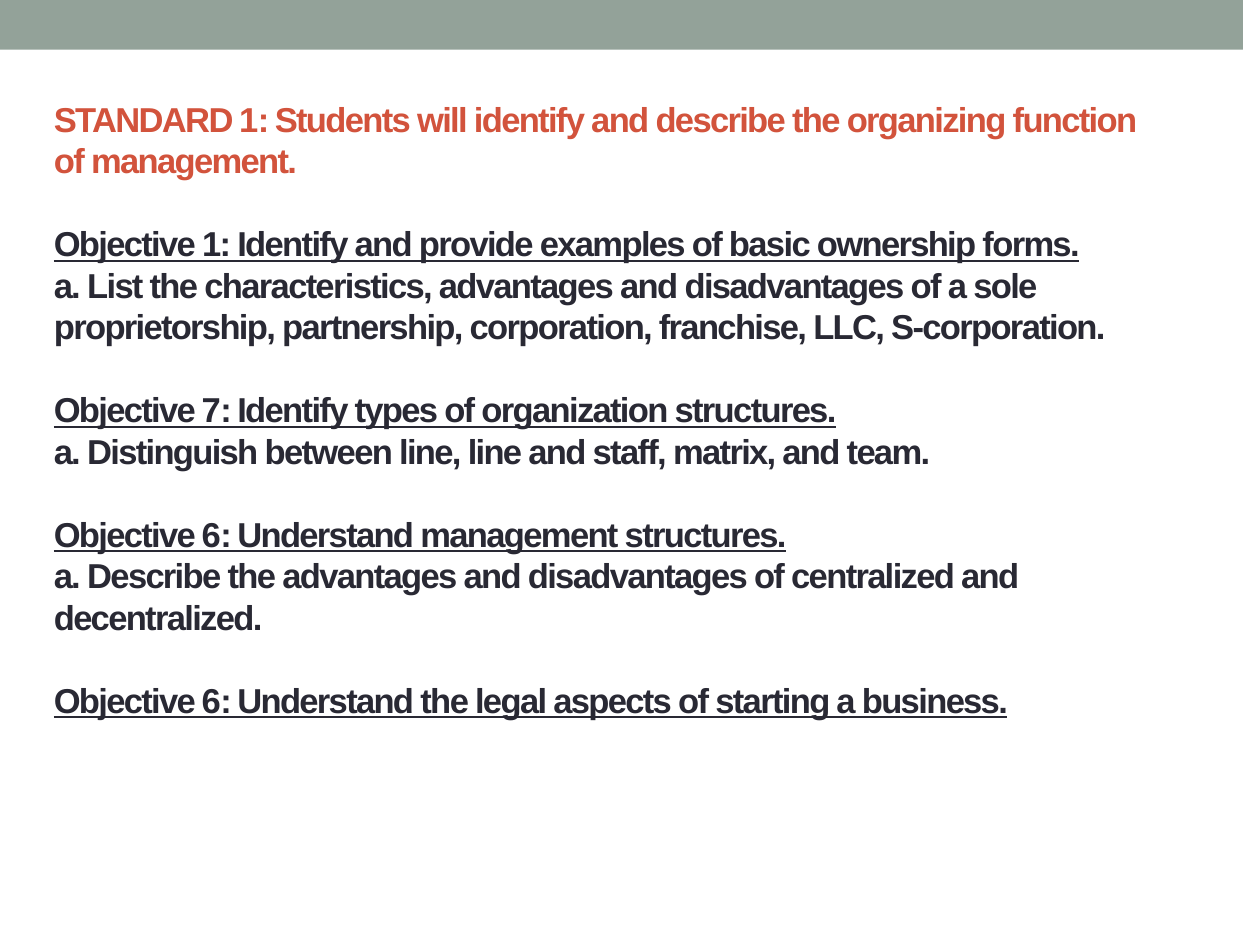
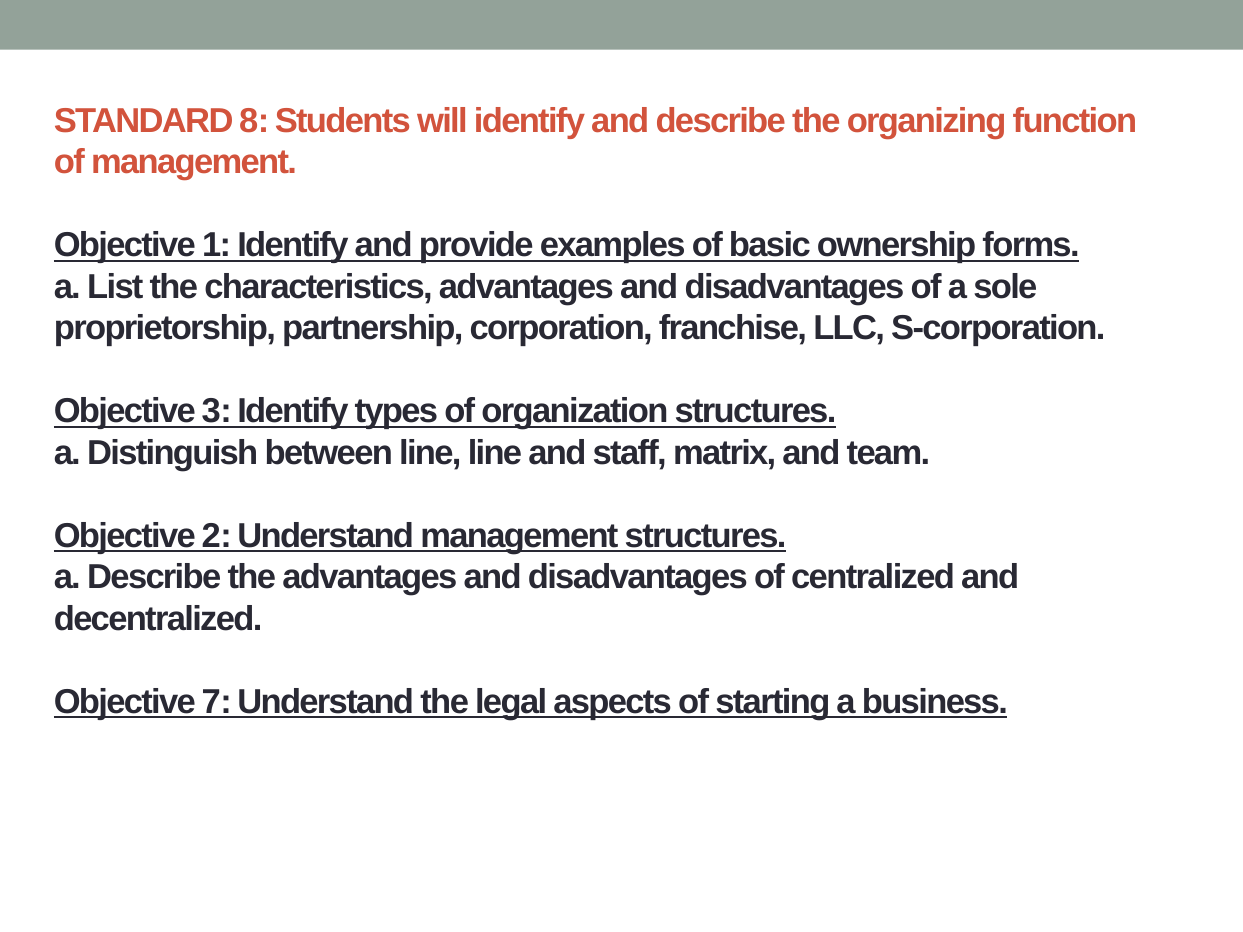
STANDARD 1: 1 -> 8
7: 7 -> 3
6 at (217, 536): 6 -> 2
6 at (217, 702): 6 -> 7
